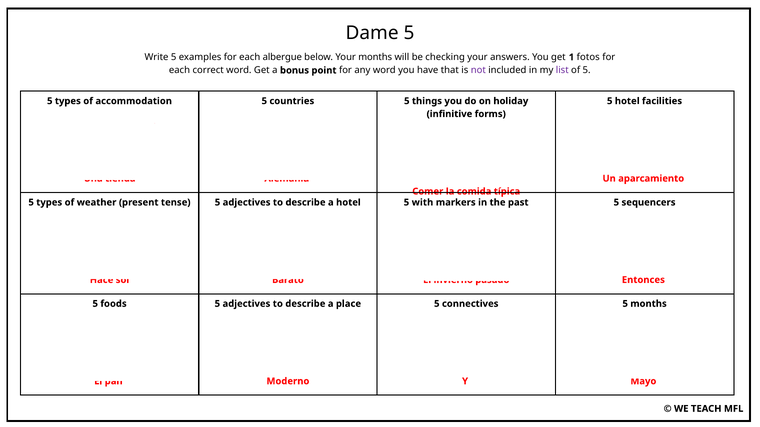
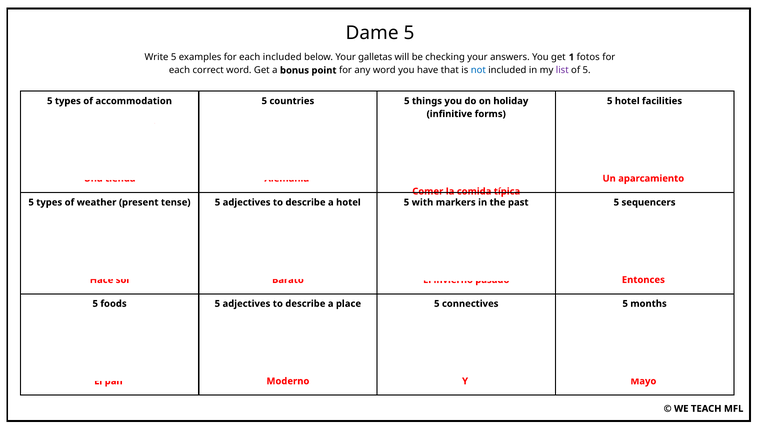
each albergue: albergue -> included
Your months: months -> galletas
not colour: purple -> blue
